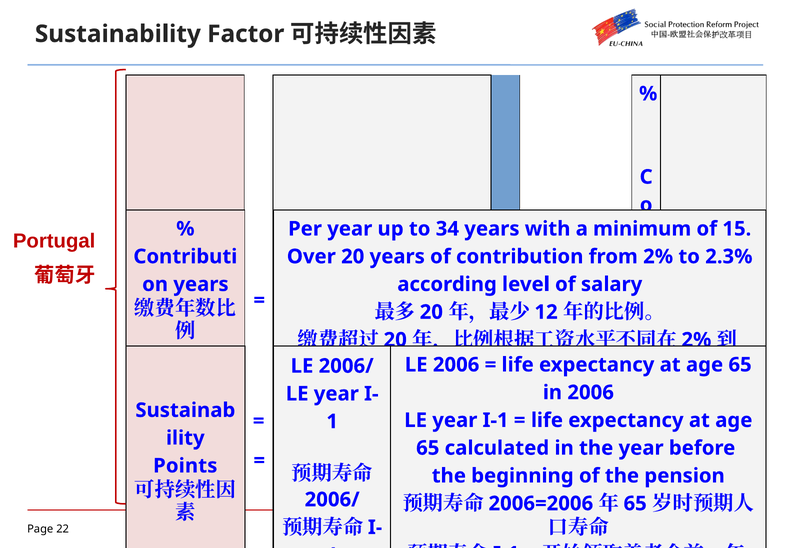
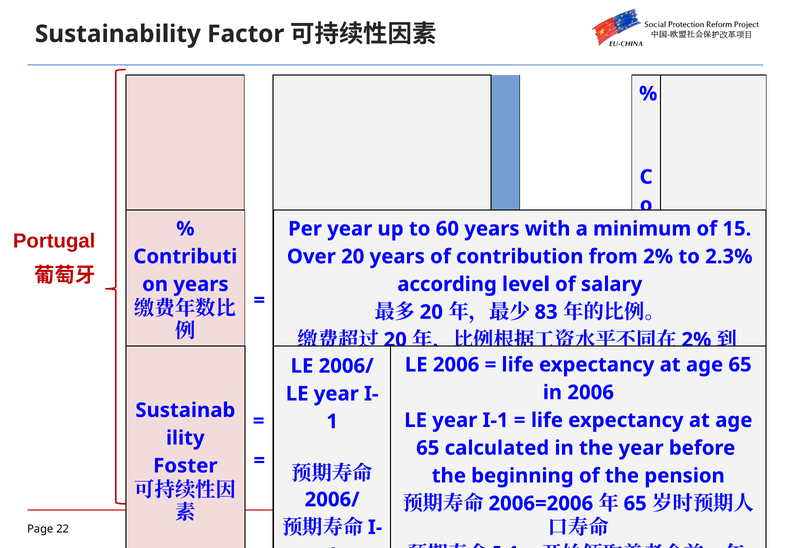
34: 34 -> 60
12: 12 -> 83
Points: Points -> Foster
